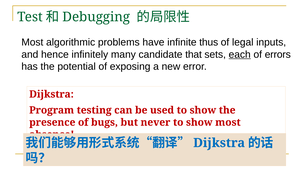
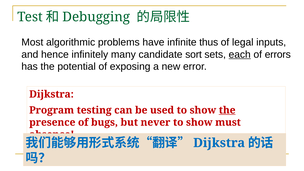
that: that -> sort
the at (227, 110) underline: none -> present
show most: most -> must
